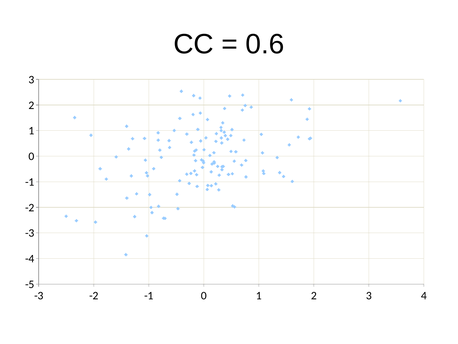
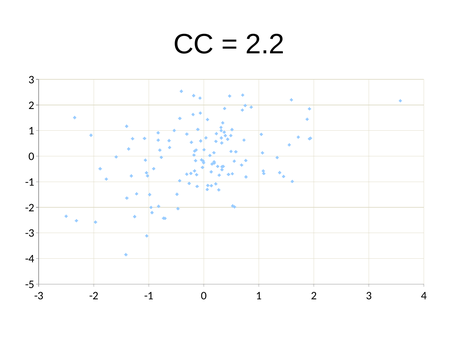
0.6: 0.6 -> 2.2
